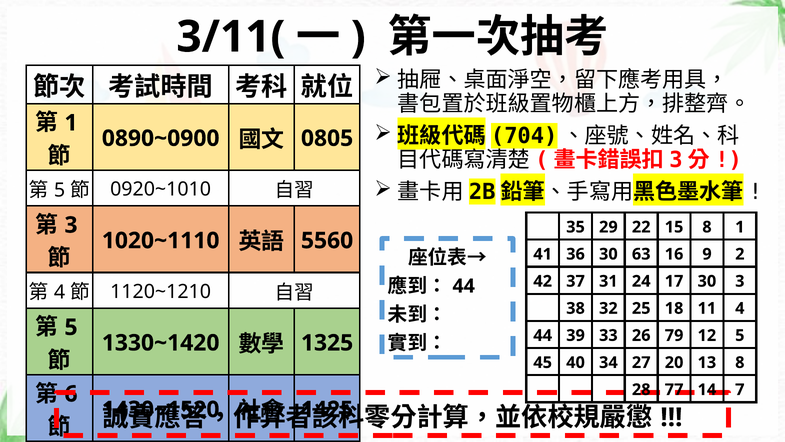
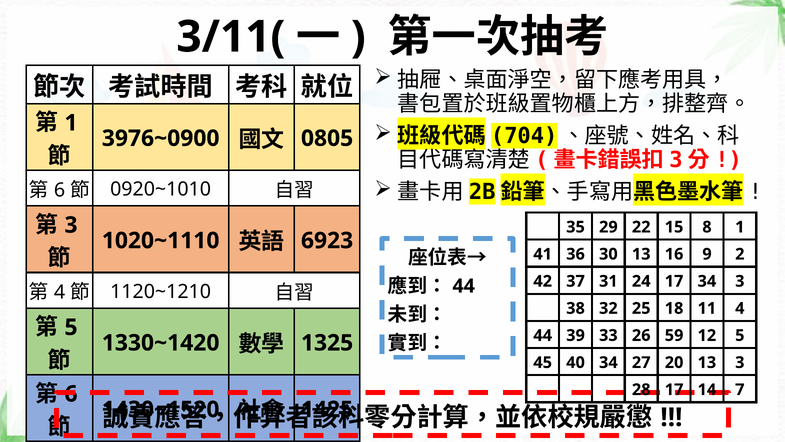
0890~0900: 0890~0900 -> 3976~0900
5 at (60, 190): 5 -> 6
5560: 5560 -> 6923
30 63: 63 -> 13
17 30: 30 -> 34
79: 79 -> 59
13 8: 8 -> 3
28 77: 77 -> 17
